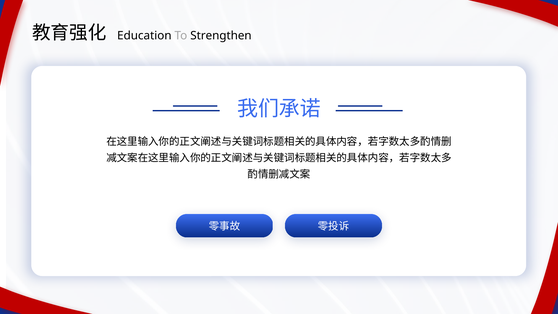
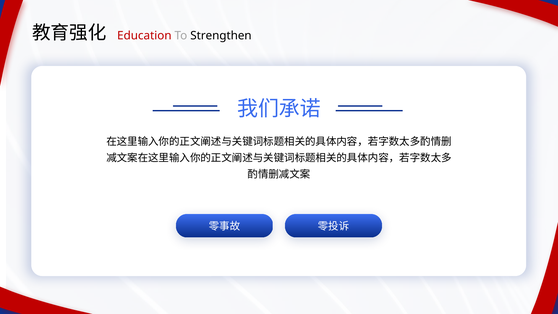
Education colour: black -> red
